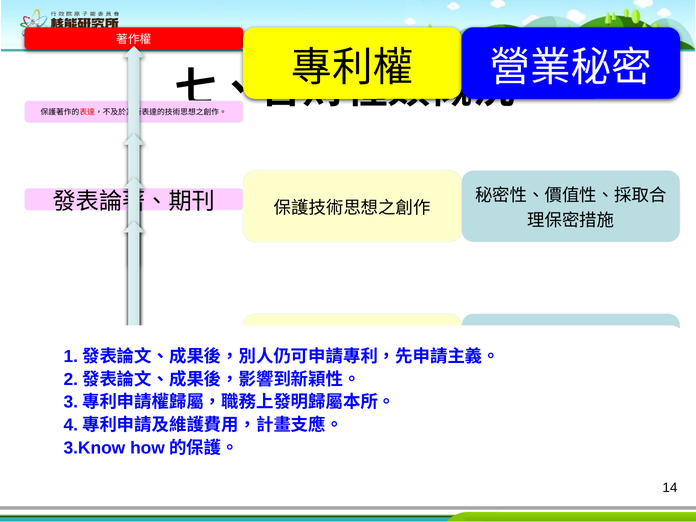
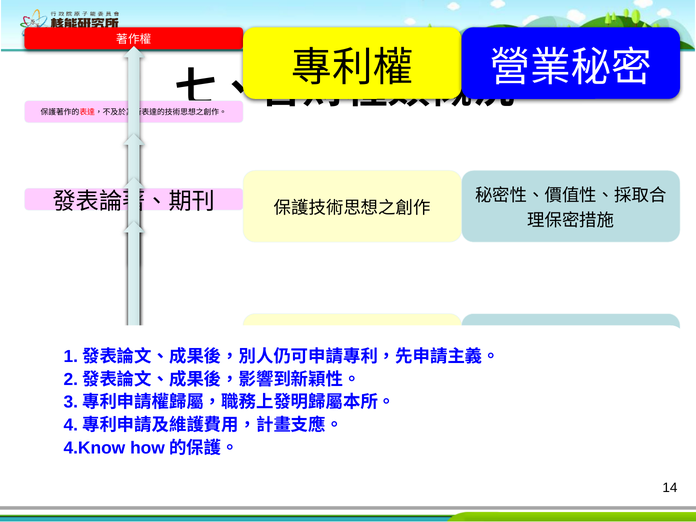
3.Know: 3.Know -> 4.Know
